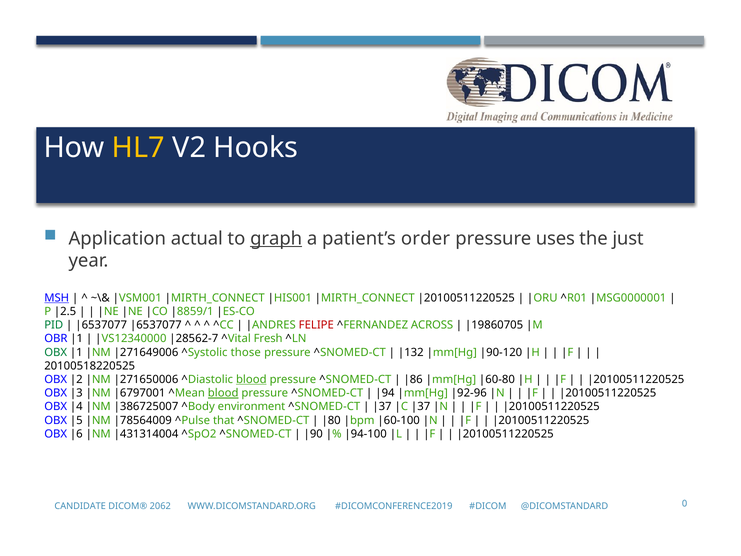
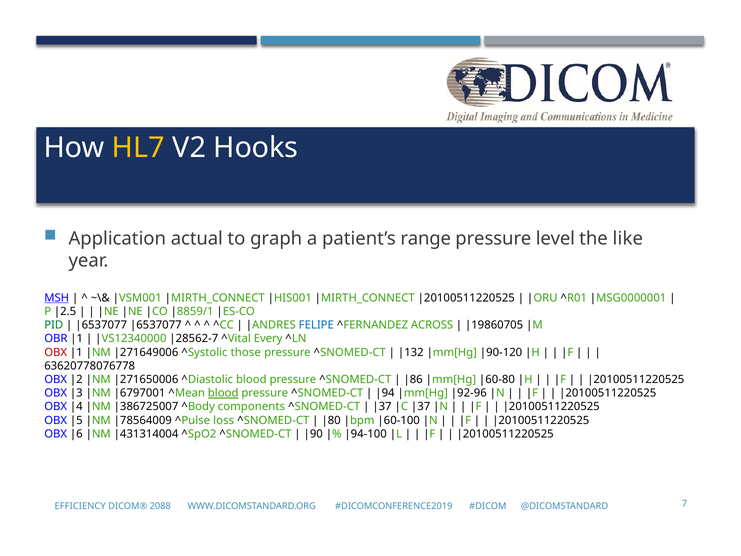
graph underline: present -> none
order: order -> range
uses: uses -> level
just: just -> like
FELIPE colour: red -> blue
Fresh: Fresh -> Every
OBX at (56, 352) colour: green -> red
20100518220525: 20100518220525 -> 63620778076778
blood at (251, 379) underline: present -> none
environment: environment -> components
that: that -> loss
CANDIDATE: CANDIDATE -> EFFICIENCY
2062: 2062 -> 2088
0: 0 -> 7
